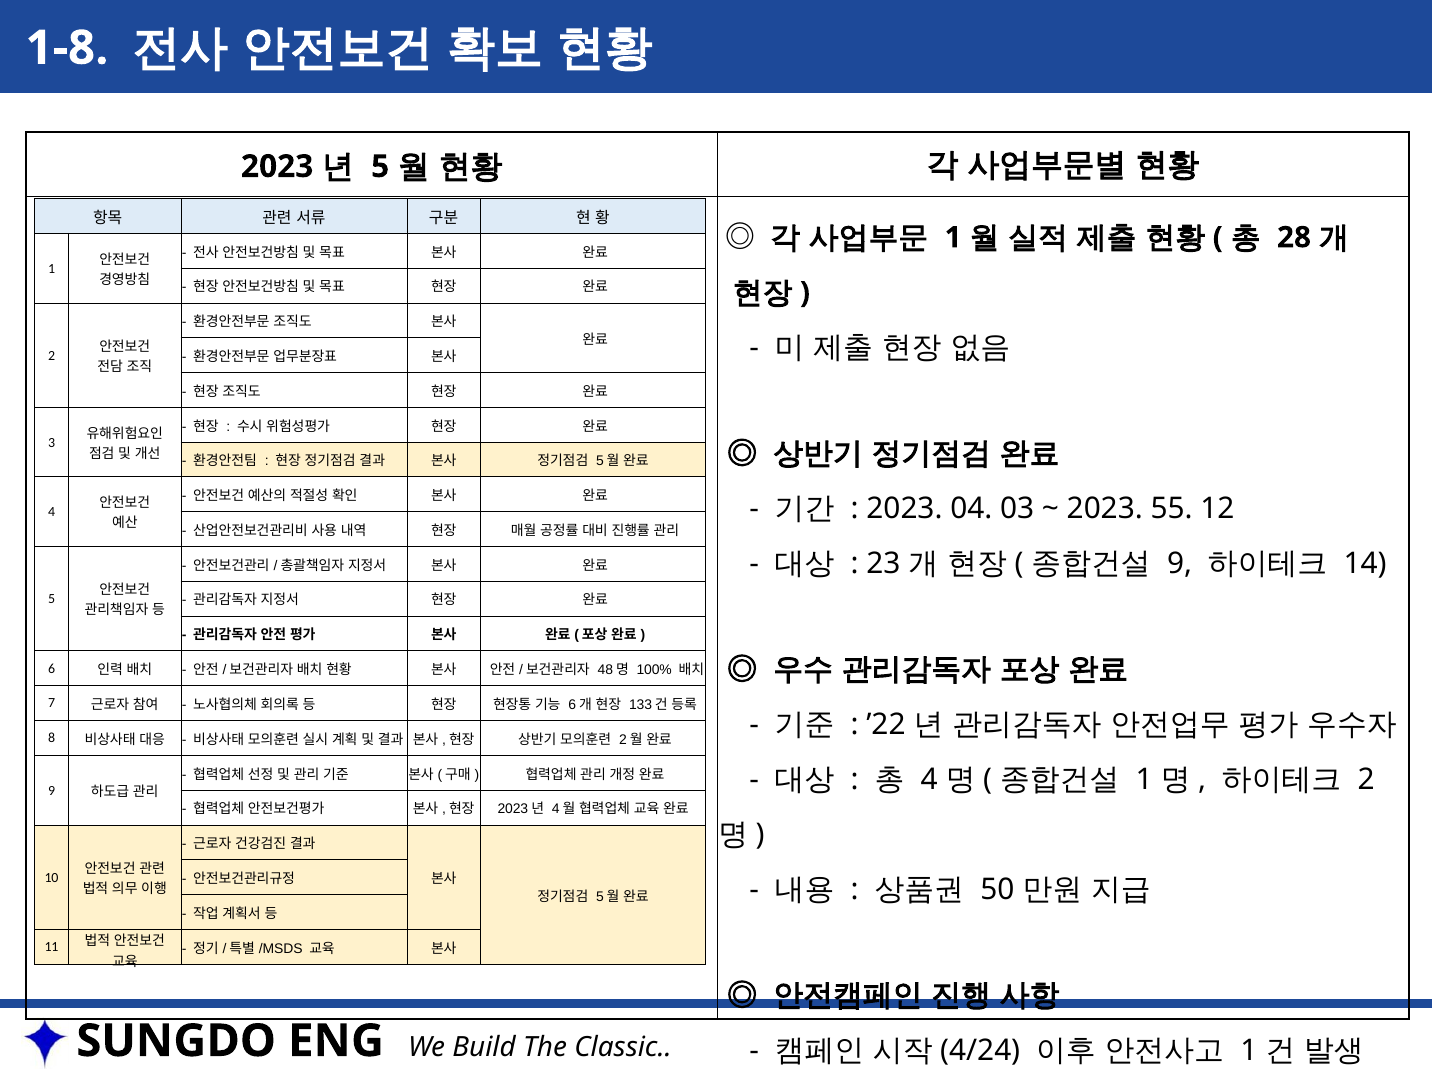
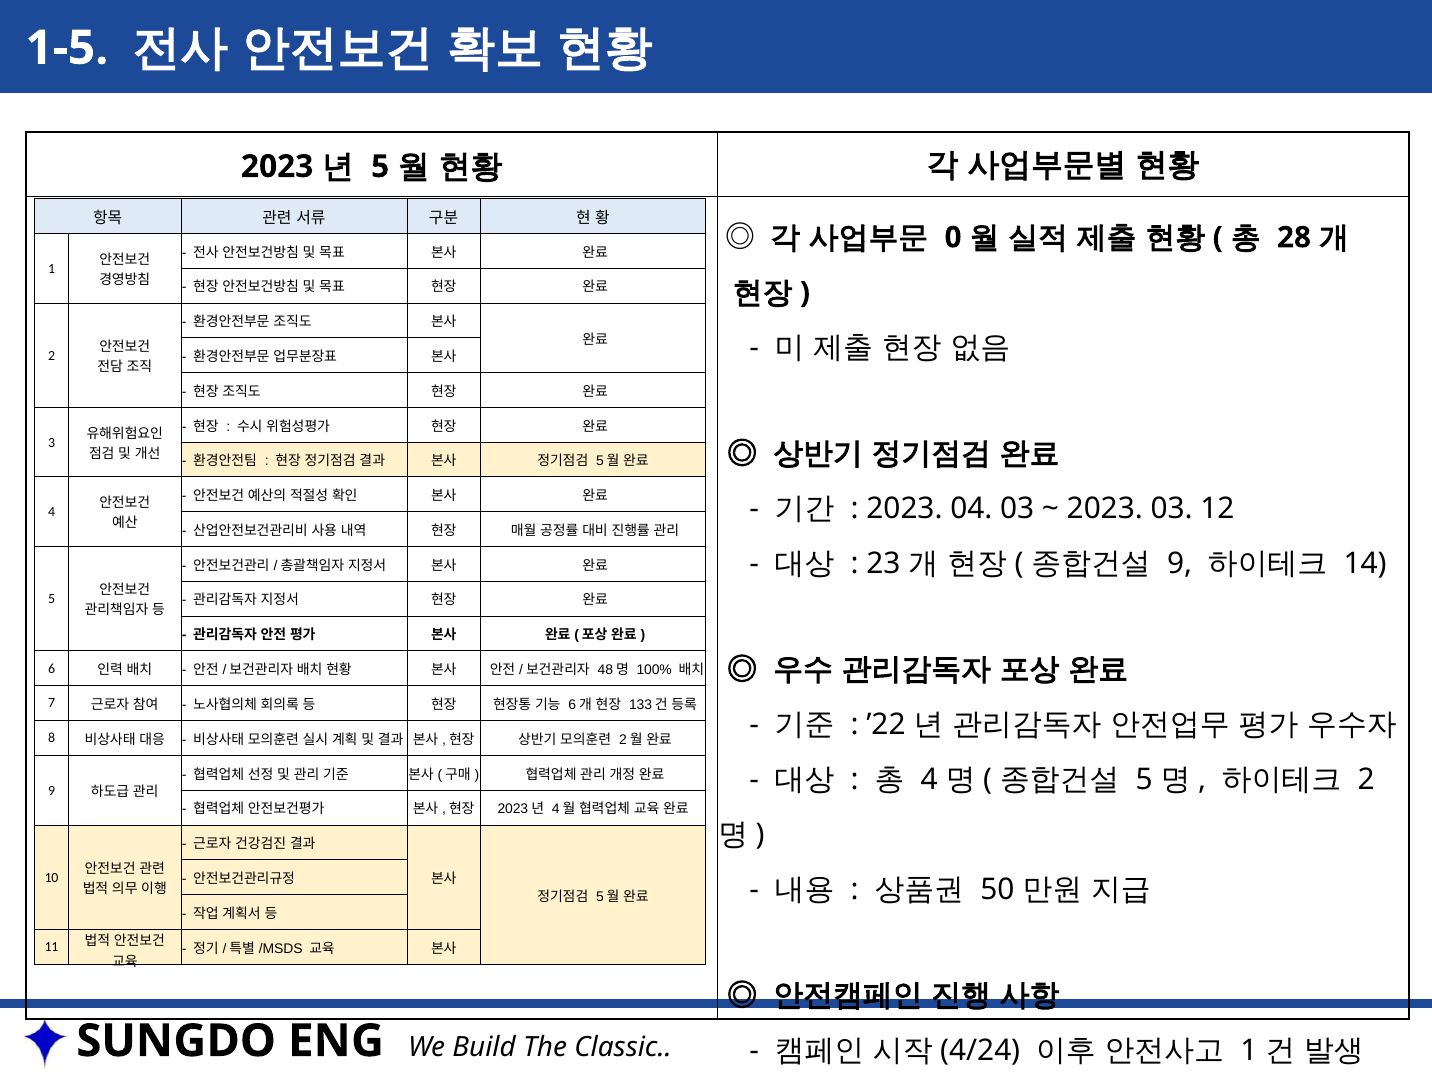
1-8: 1-8 -> 1-5
1 at (953, 237): 1 -> 0
2023 55: 55 -> 03
1 at (1144, 779): 1 -> 5
